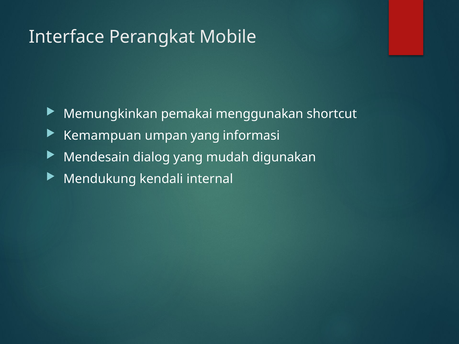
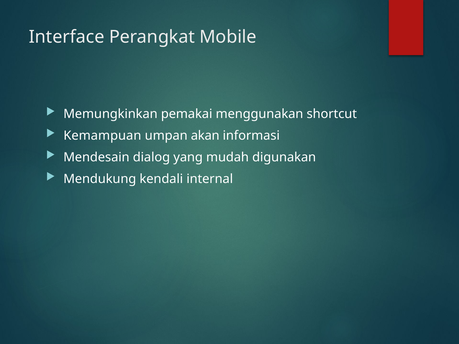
umpan yang: yang -> akan
